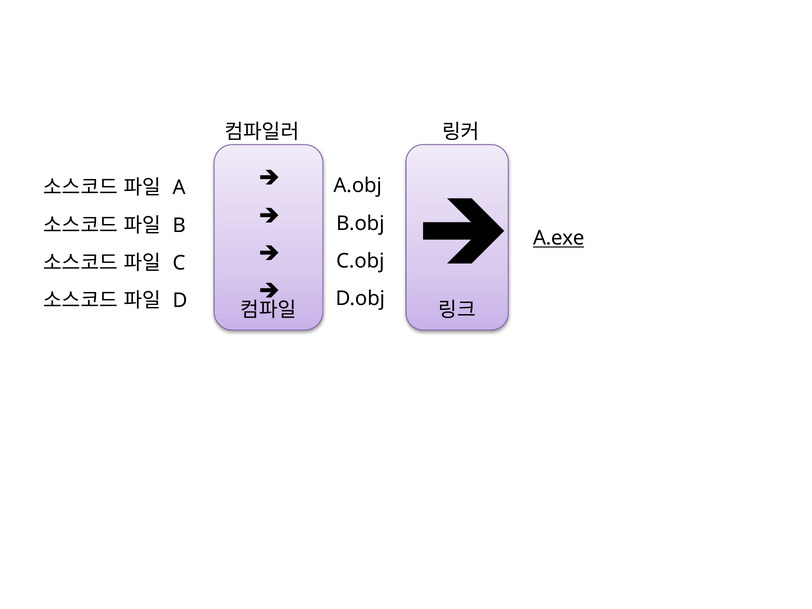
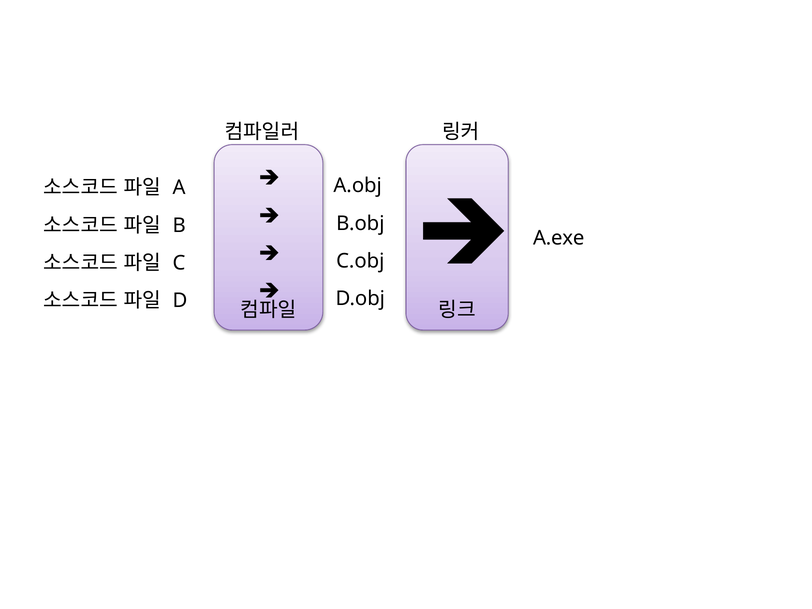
A.exe underline: present -> none
